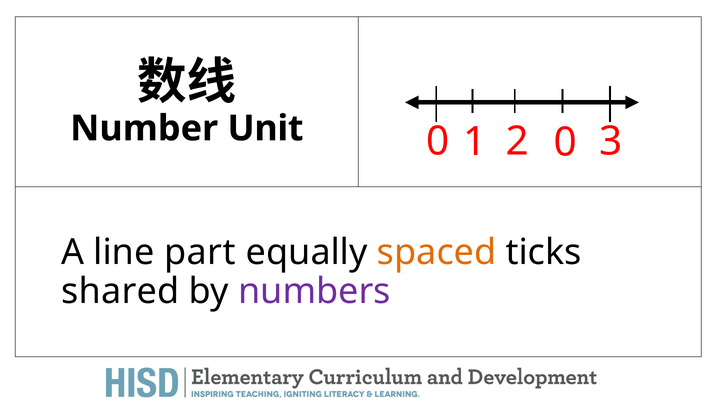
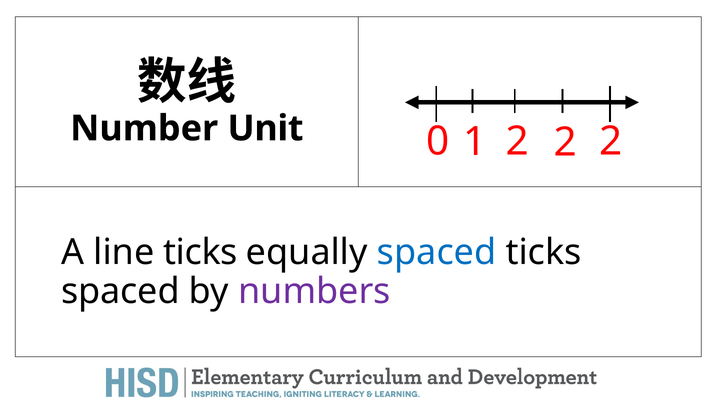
0 3: 3 -> 2
1 0: 0 -> 2
line part: part -> ticks
spaced at (437, 252) colour: orange -> blue
shared at (120, 291): shared -> spaced
